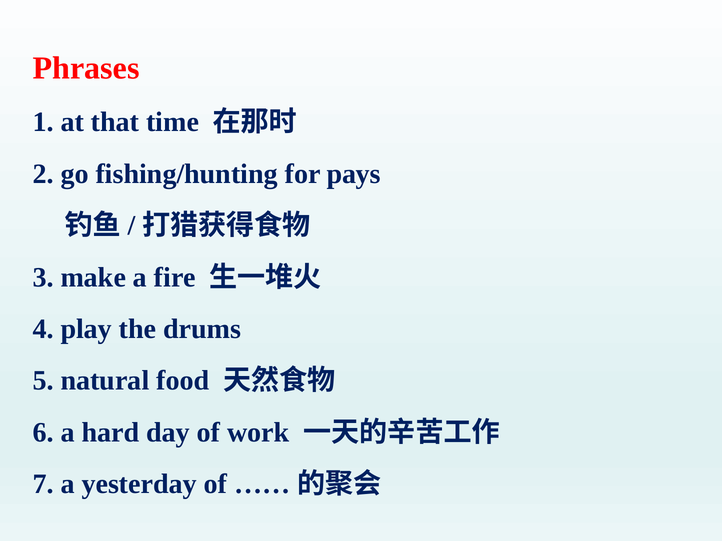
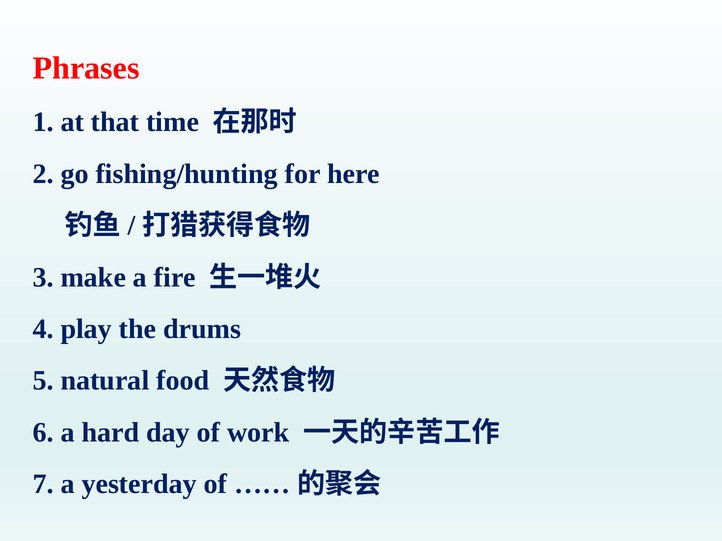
pays: pays -> here
